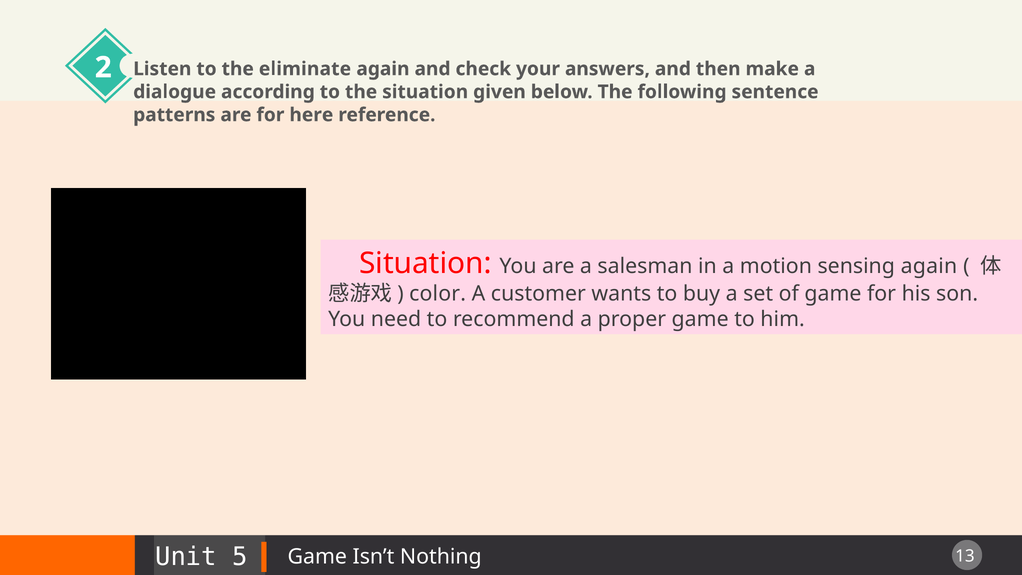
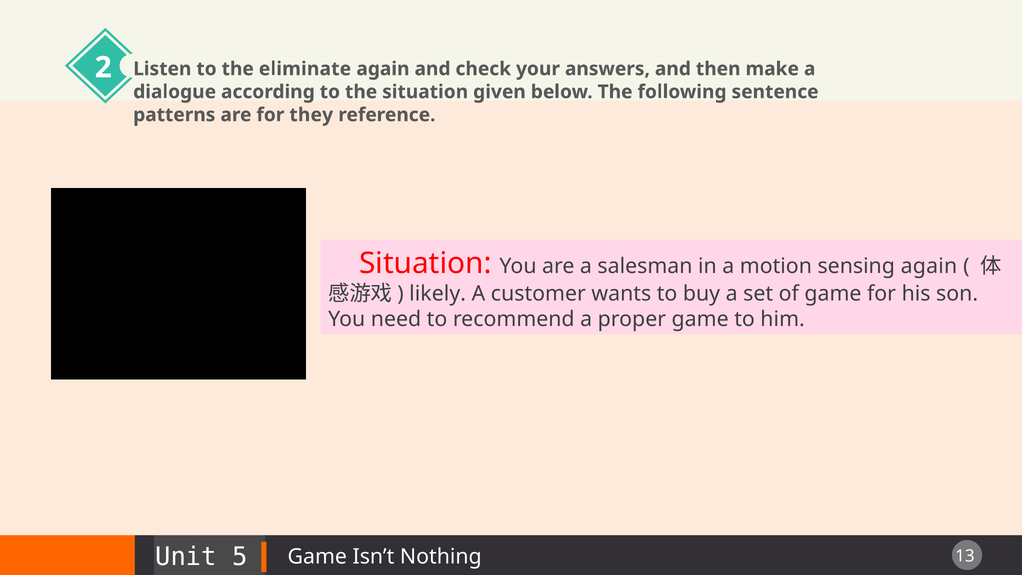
here: here -> they
color: color -> likely
